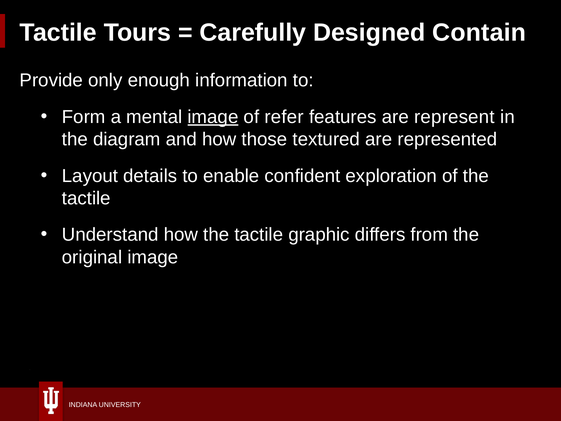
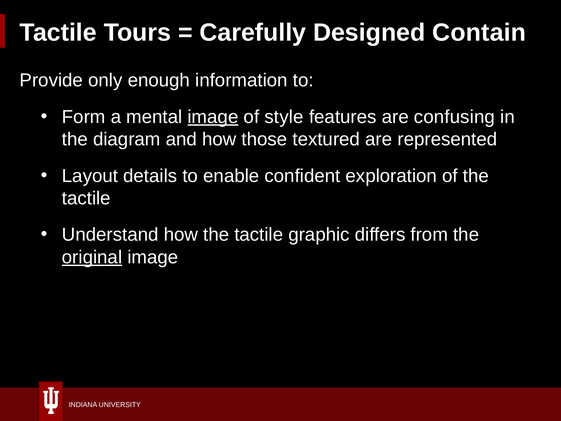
refer: refer -> style
represent: represent -> confusing
original underline: none -> present
